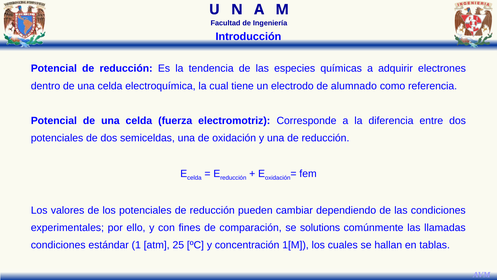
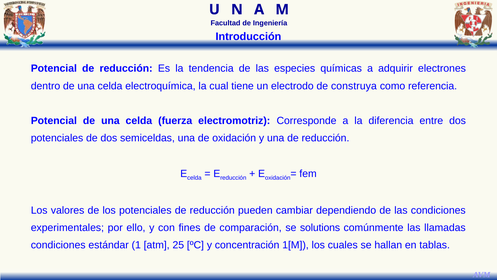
alumnado: alumnado -> construya
